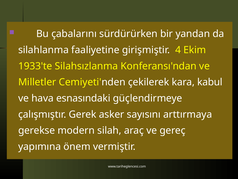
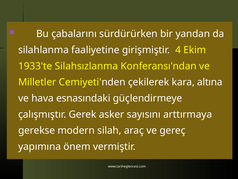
kabul: kabul -> altına
